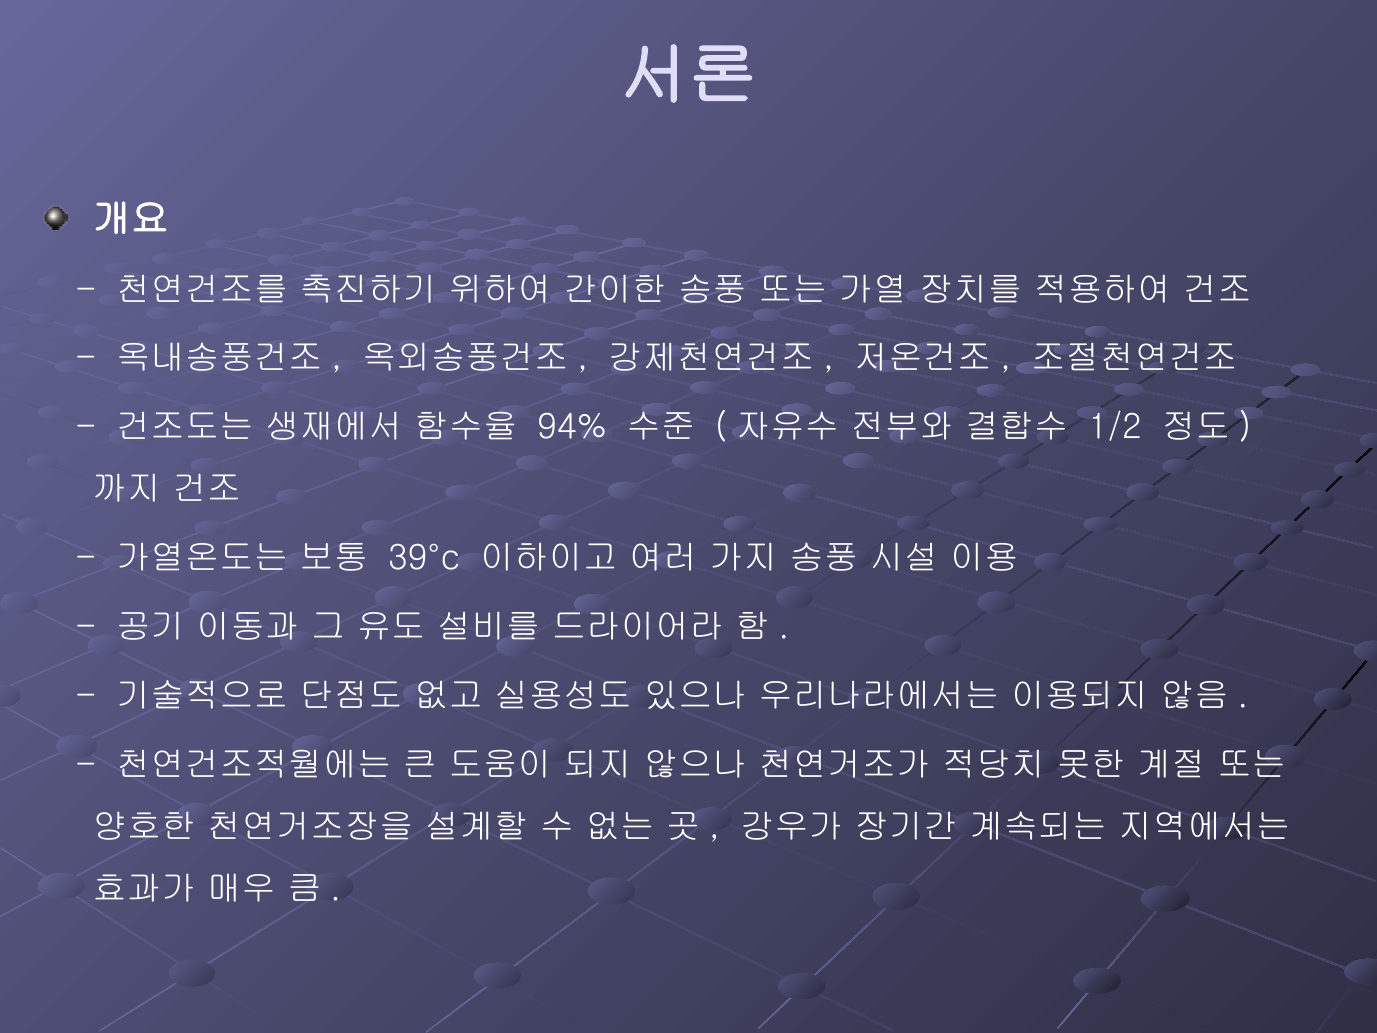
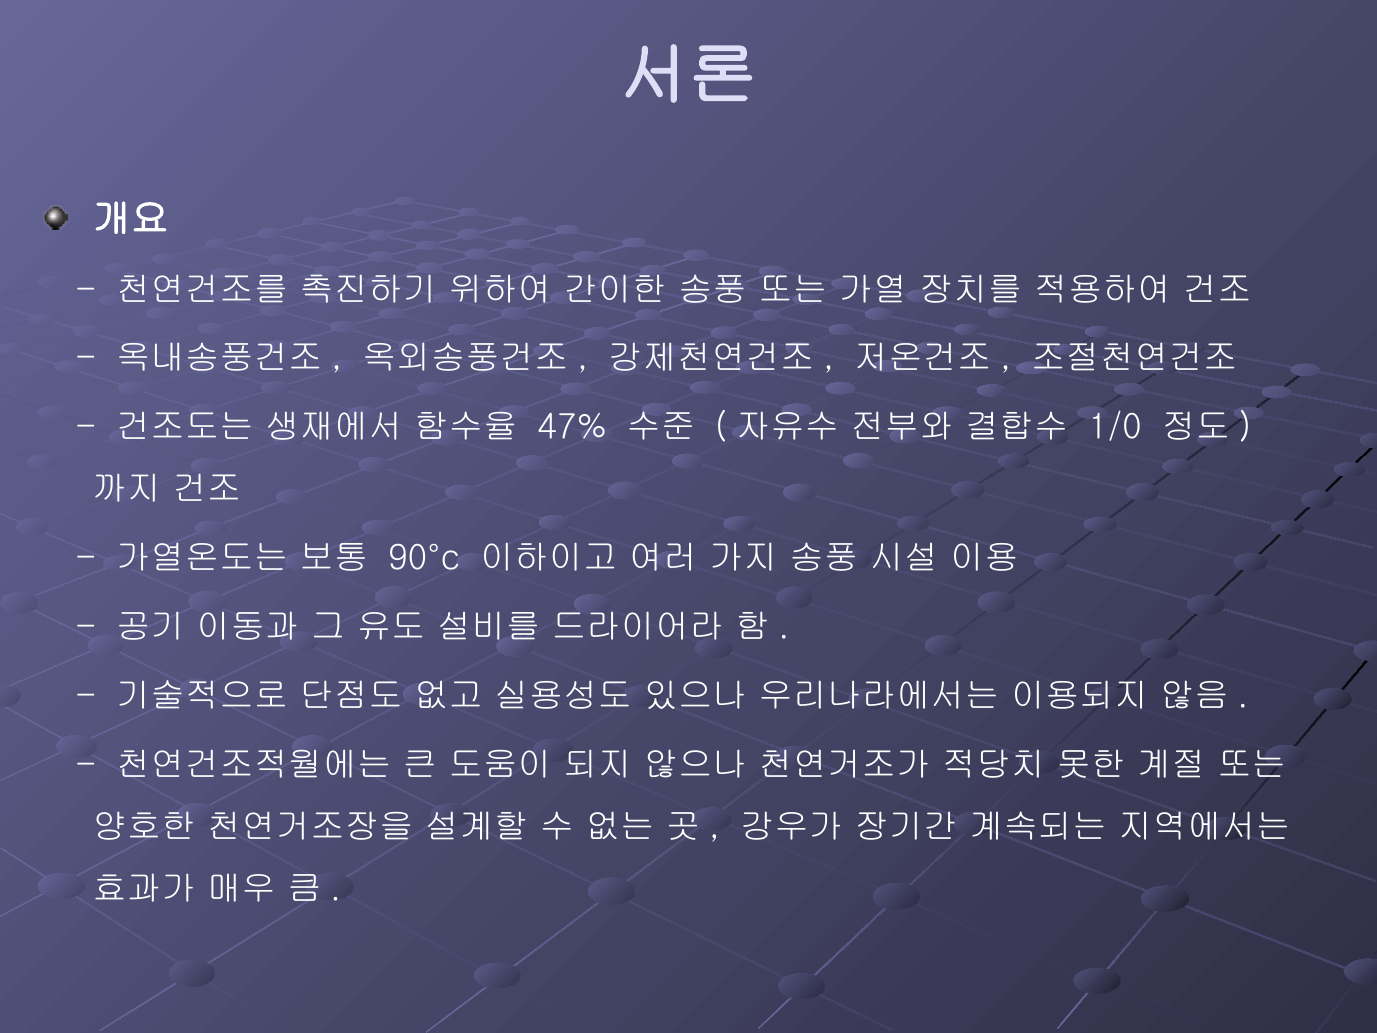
94%: 94% -> 47%
1/2: 1/2 -> 1/0
39°c: 39°c -> 90°c
